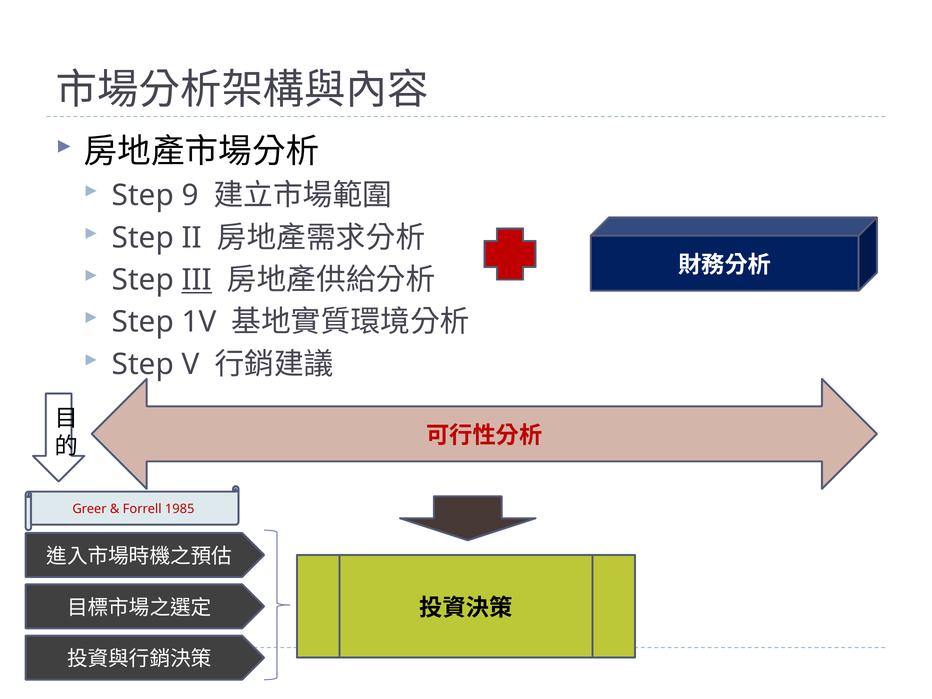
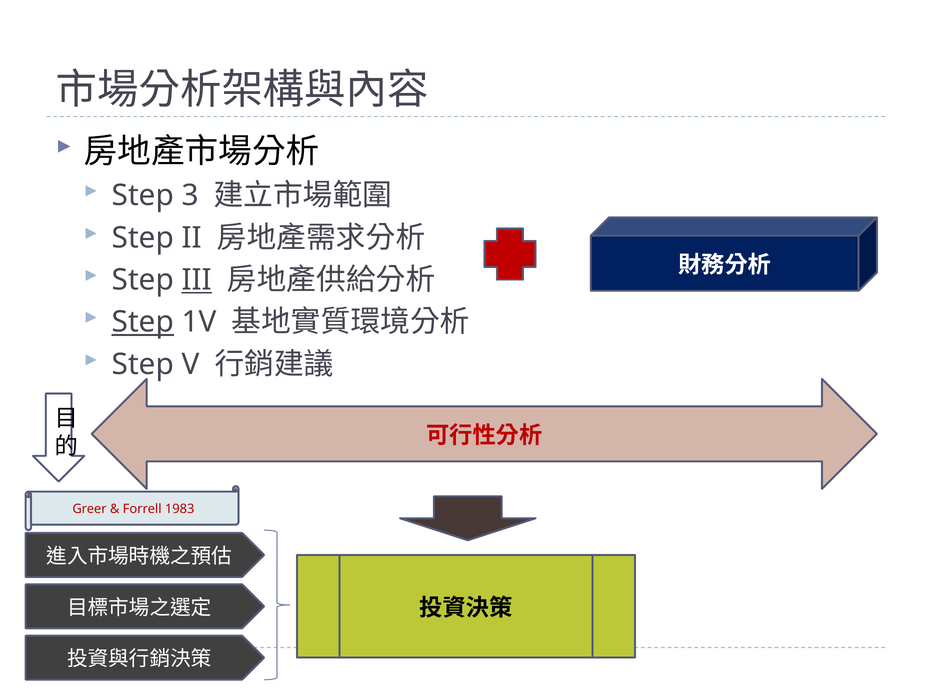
9: 9 -> 3
Step at (143, 322) underline: none -> present
1985: 1985 -> 1983
